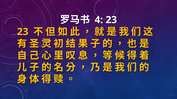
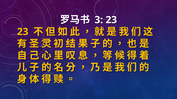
4: 4 -> 3
